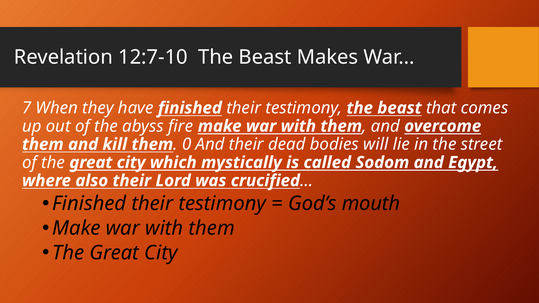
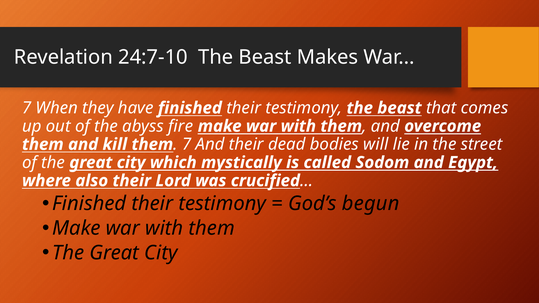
12:7-10: 12:7-10 -> 24:7-10
0 at (187, 144): 0 -> 7
mouth: mouth -> begun
